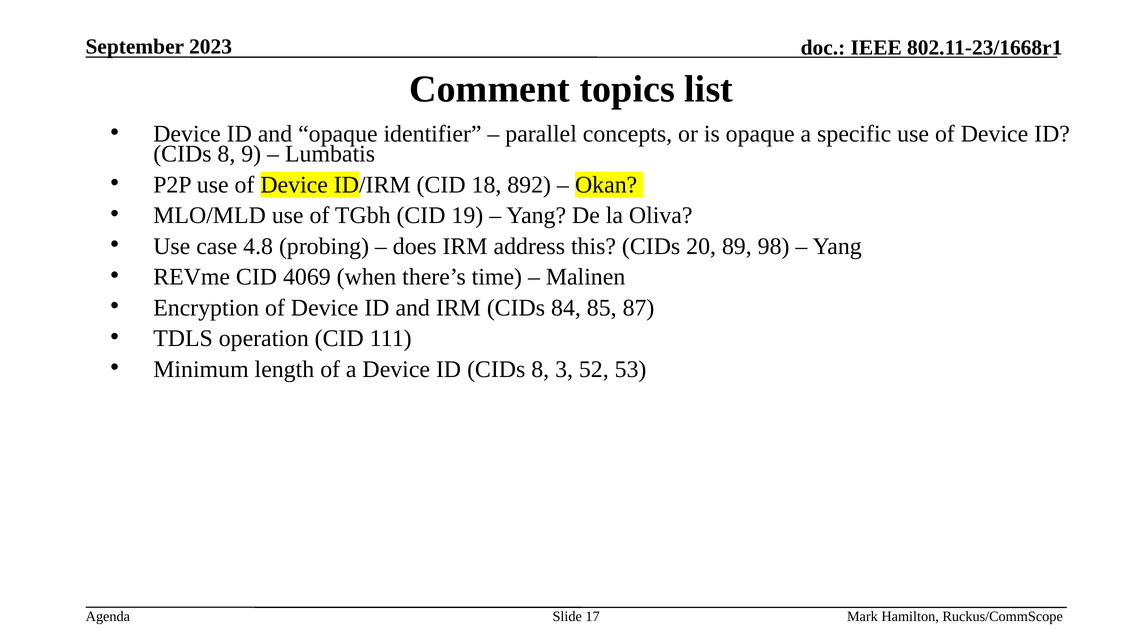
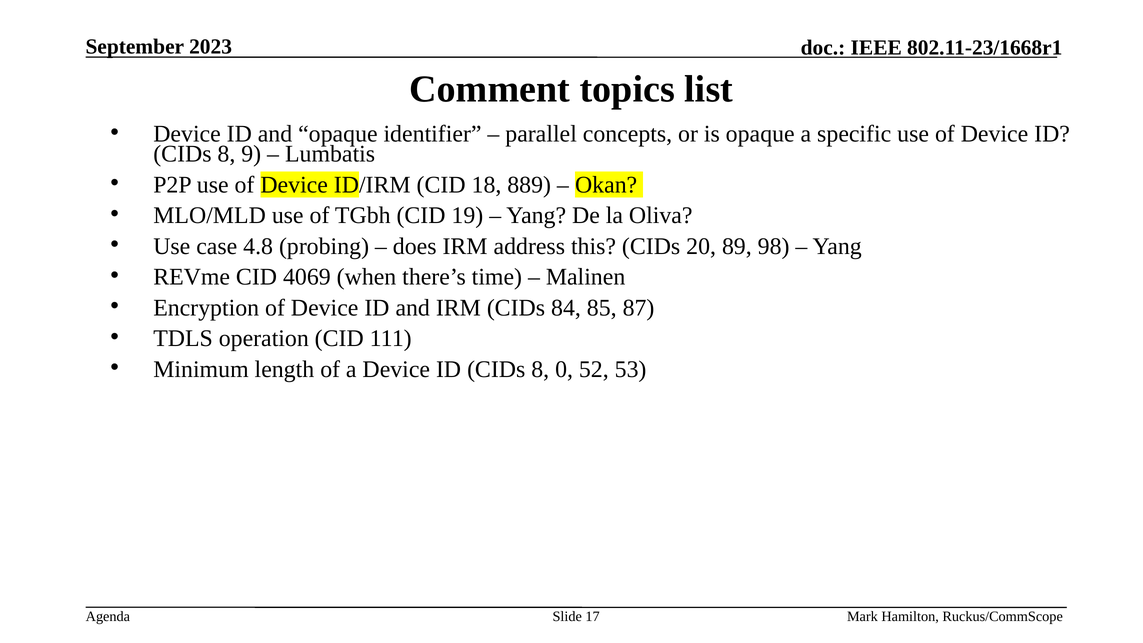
892: 892 -> 889
3: 3 -> 0
